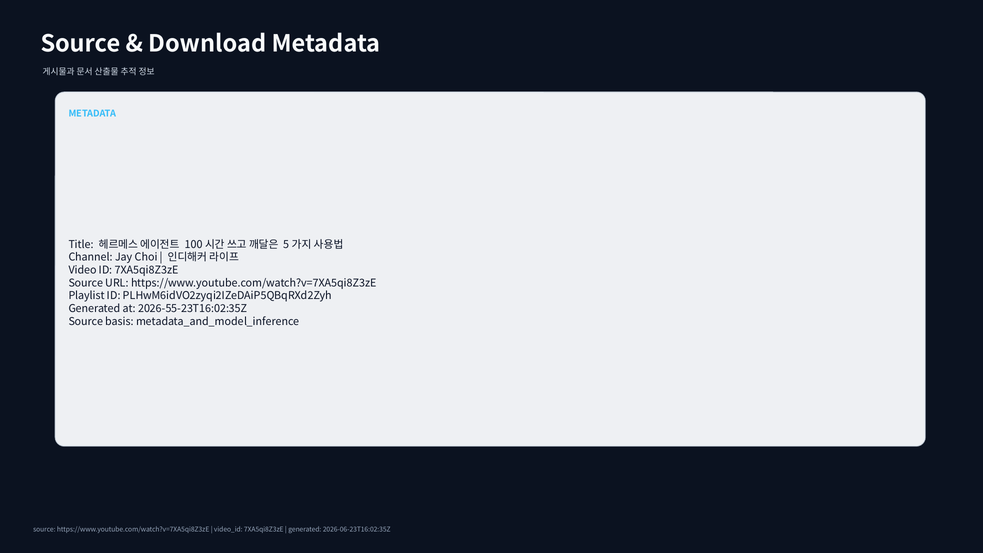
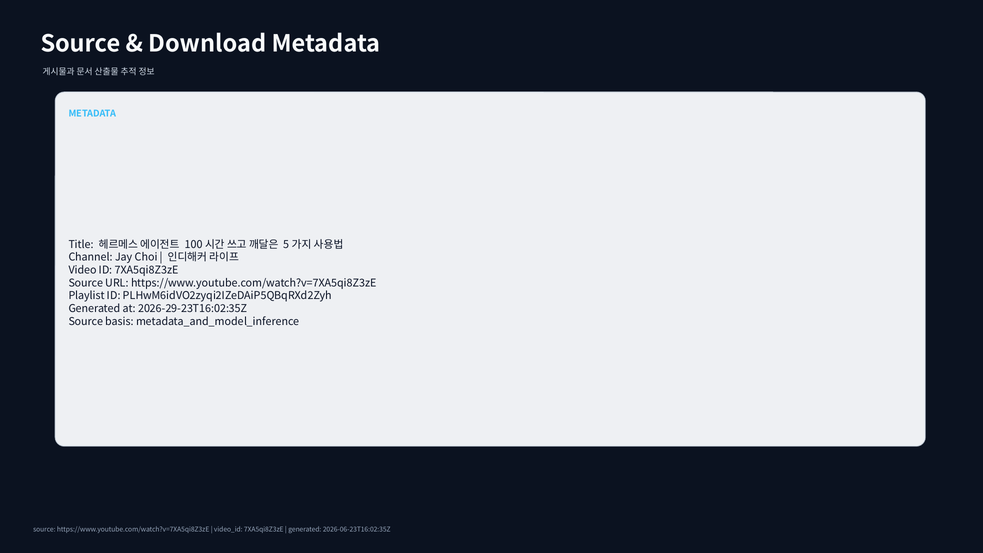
2026-55-23T16:02:35Z: 2026-55-23T16:02:35Z -> 2026-29-23T16:02:35Z
